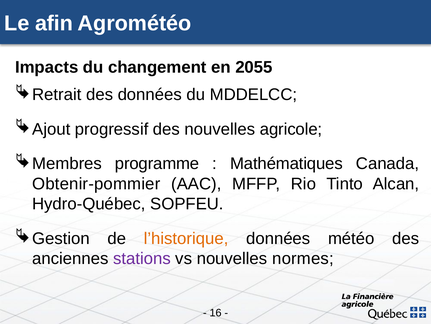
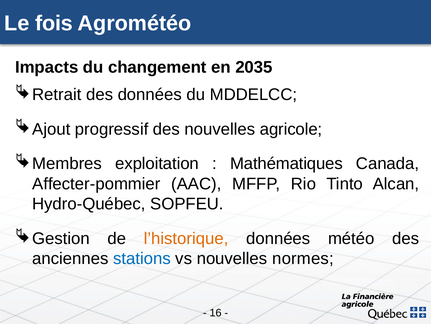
afin: afin -> fois
2055: 2055 -> 2035
programme: programme -> exploitation
Obtenir-pommier: Obtenir-pommier -> Affecter-pommier
stations colour: purple -> blue
